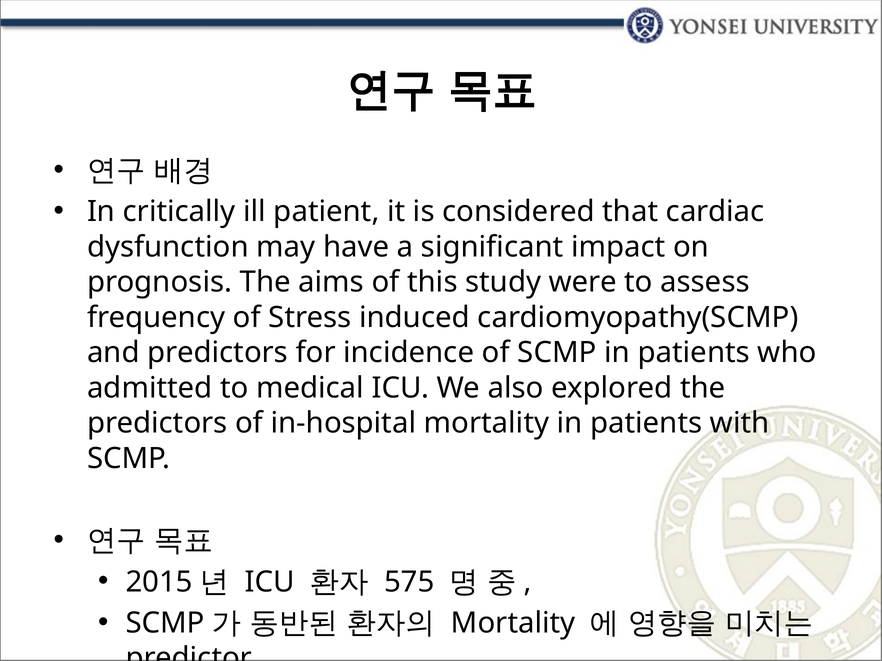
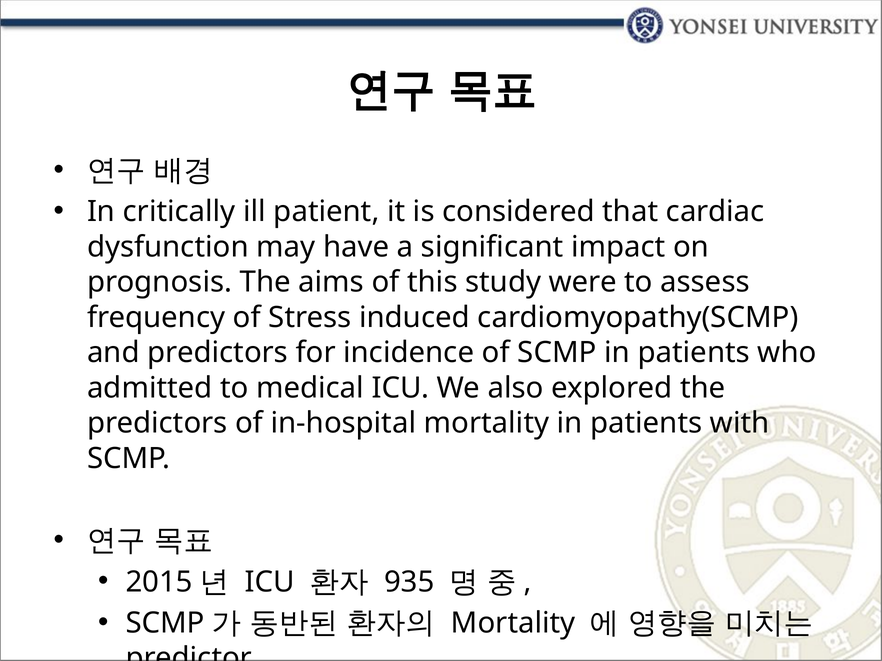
575: 575 -> 935
